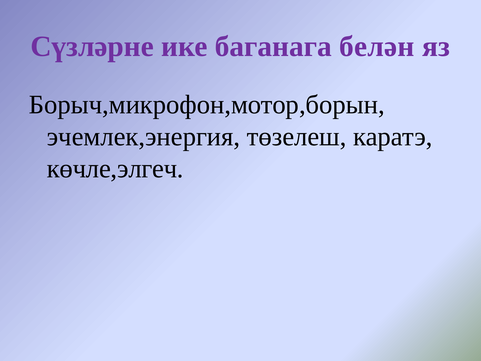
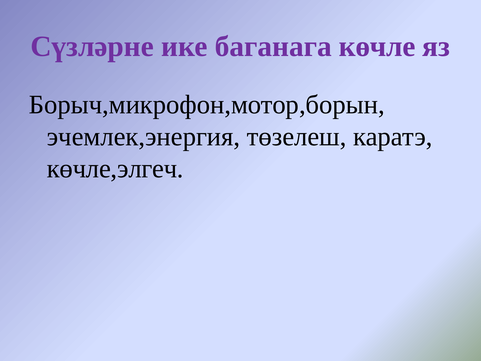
белән: белән -> көчле
